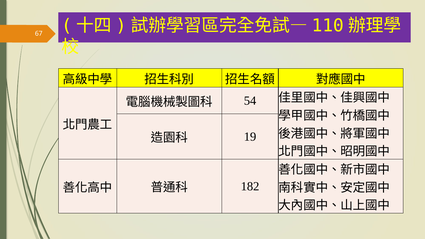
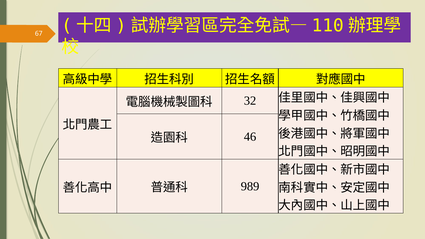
54: 54 -> 32
19: 19 -> 46
182: 182 -> 989
